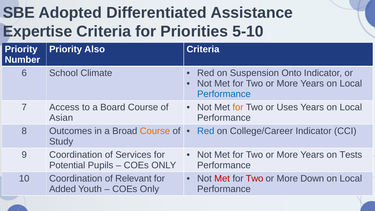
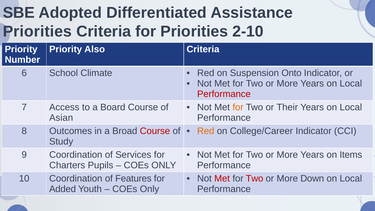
Expertise at (38, 31): Expertise -> Priorities
5-10: 5-10 -> 2-10
Performance at (224, 94) colour: blue -> red
Uses: Uses -> Their
Red at (206, 131) colour: blue -> orange
Course at (155, 131) colour: orange -> red
Tests: Tests -> Items
Potential: Potential -> Charters
Relevant: Relevant -> Features
